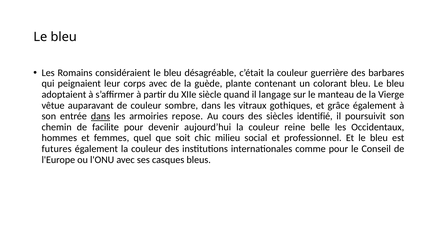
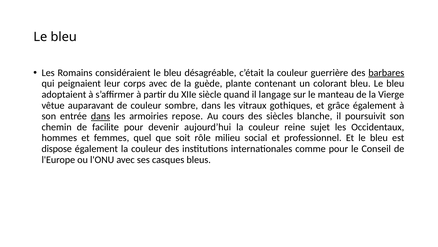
barbares underline: none -> present
identifié: identifié -> blanche
belle: belle -> sujet
chic: chic -> rôle
futures: futures -> dispose
